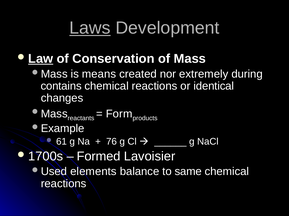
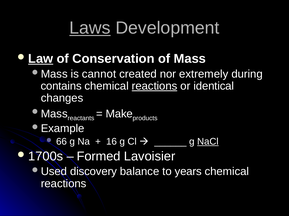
means: means -> cannot
reactions at (155, 86) underline: none -> present
Form: Form -> Make
61: 61 -> 66
76: 76 -> 16
NaCl underline: none -> present
elements: elements -> discovery
same: same -> years
